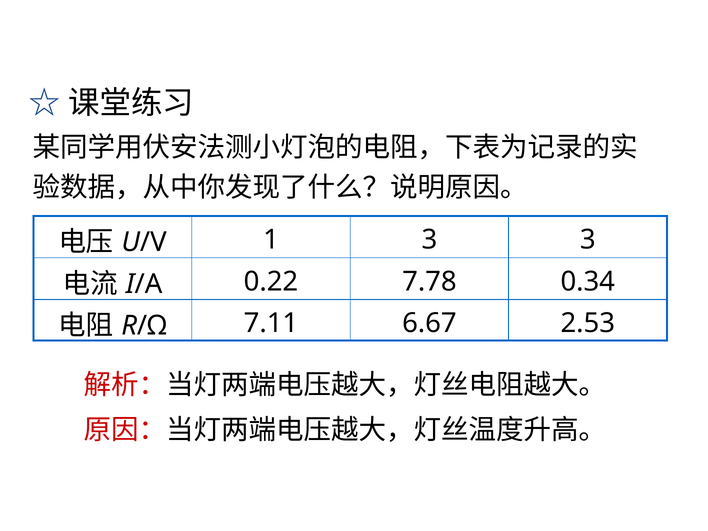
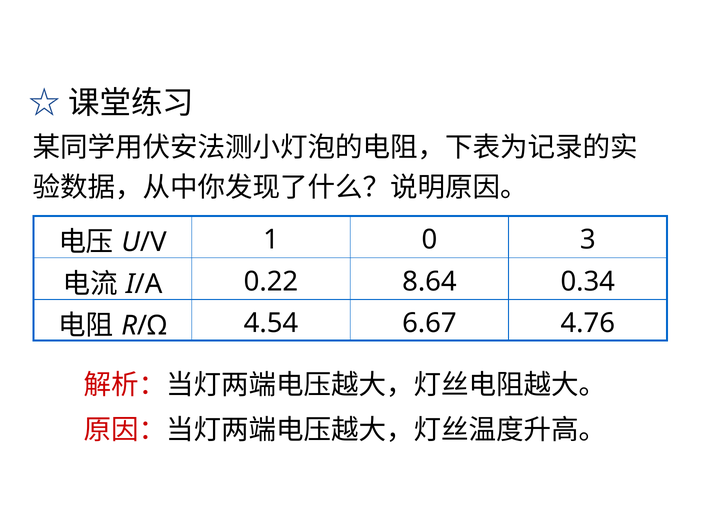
1 3: 3 -> 0
7.78: 7.78 -> 8.64
7.11: 7.11 -> 4.54
2.53: 2.53 -> 4.76
